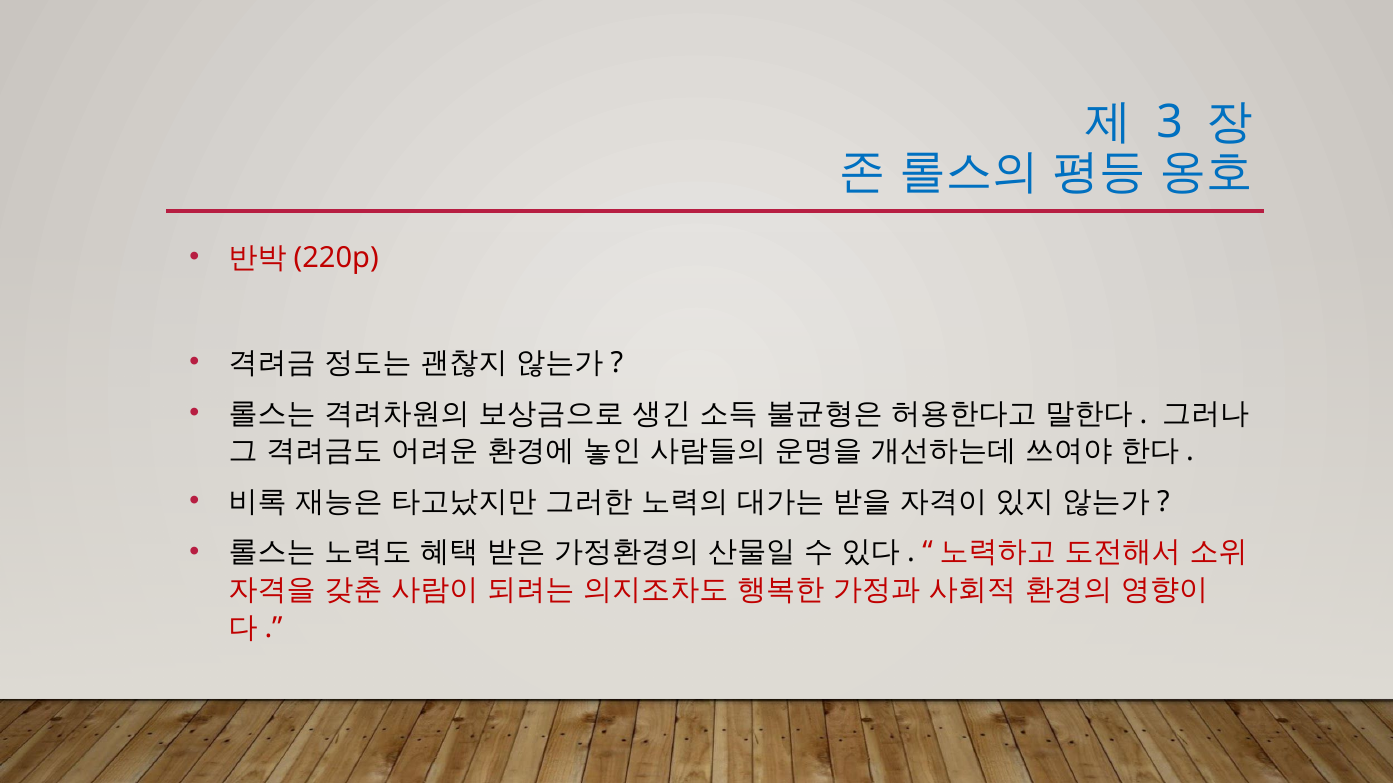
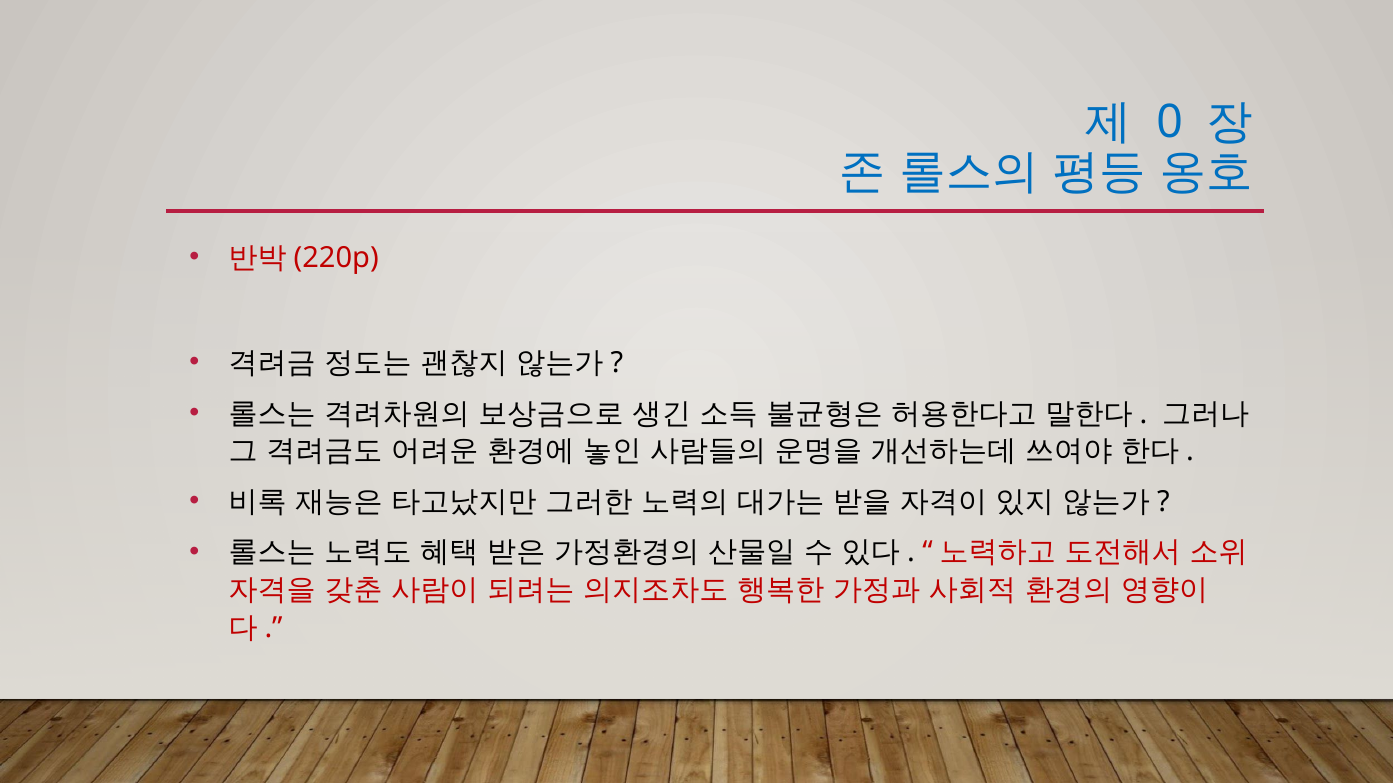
3: 3 -> 0
